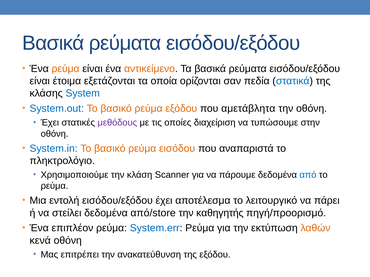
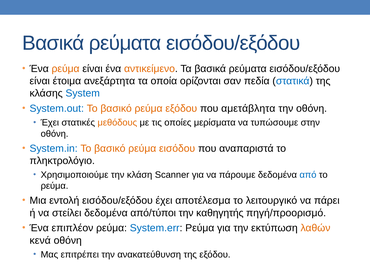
εξετάζονται: εξετάζονται -> ανεξάρτητα
μεθόδους colour: purple -> orange
διαχείριση: διαχείριση -> μερίσματα
από/store: από/store -> από/τύποι
